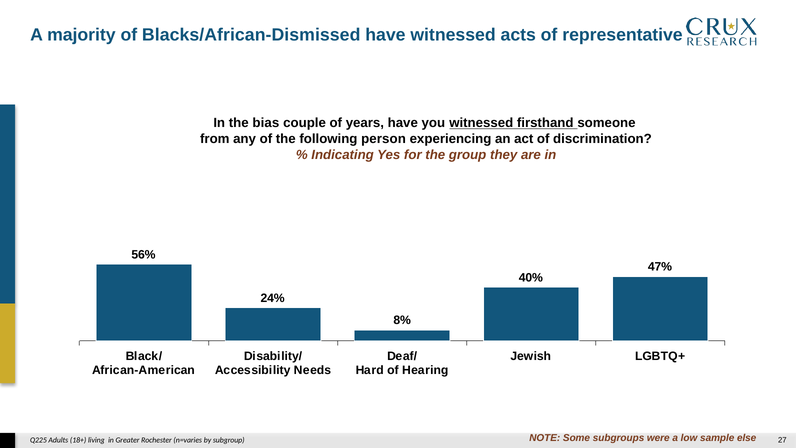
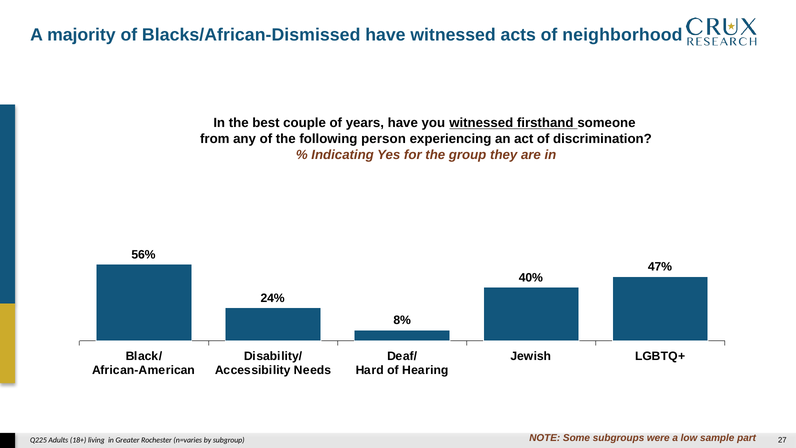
representative: representative -> neighborhood
bias: bias -> best
else: else -> part
